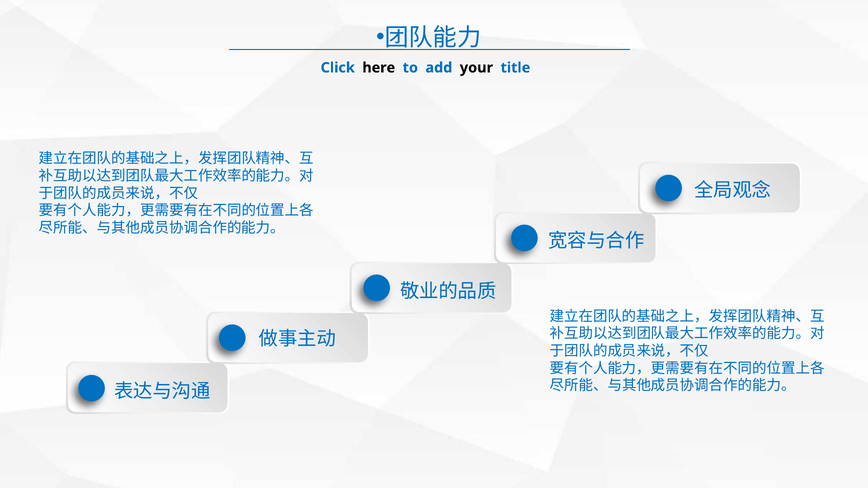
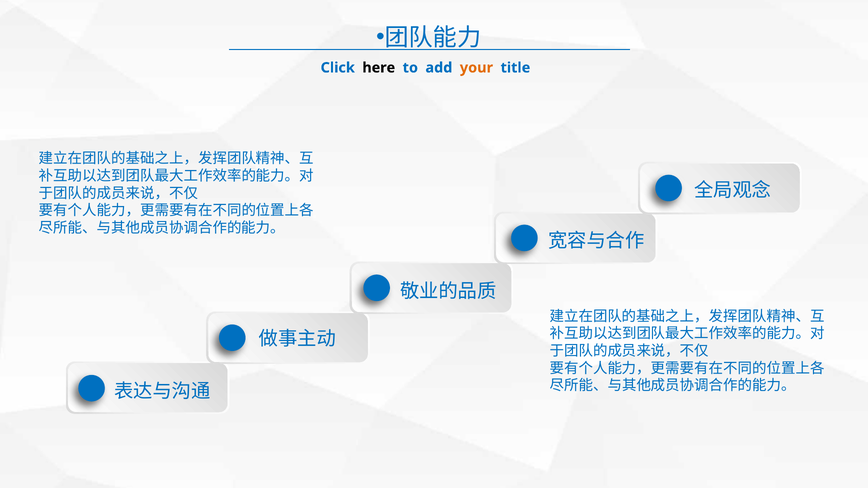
your colour: black -> orange
